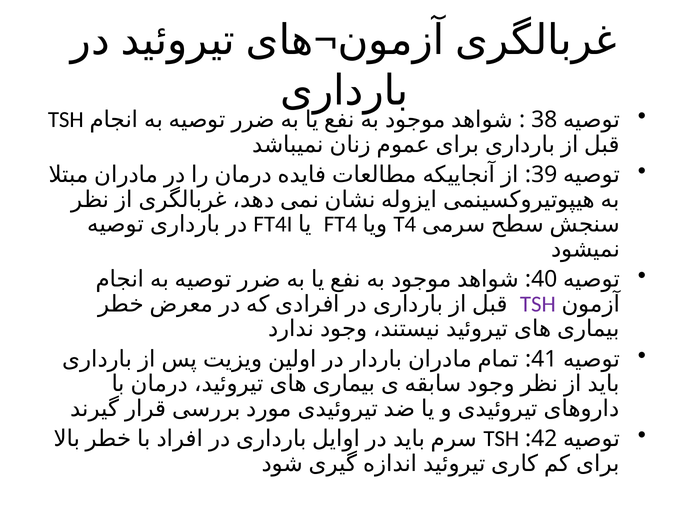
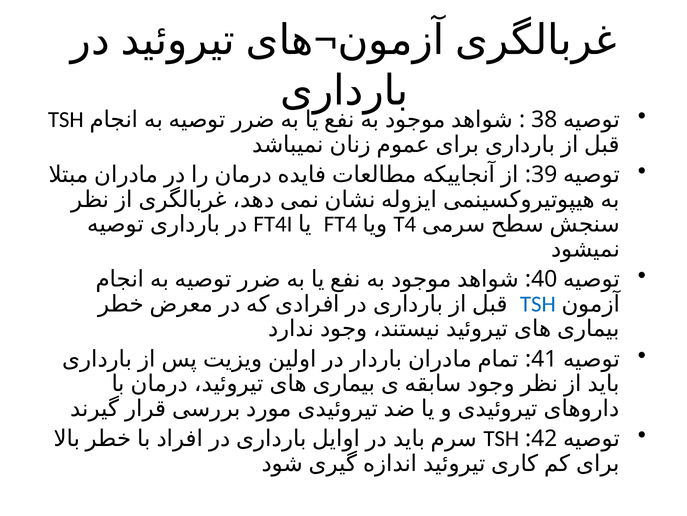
TSH at (538, 304) colour: purple -> blue
